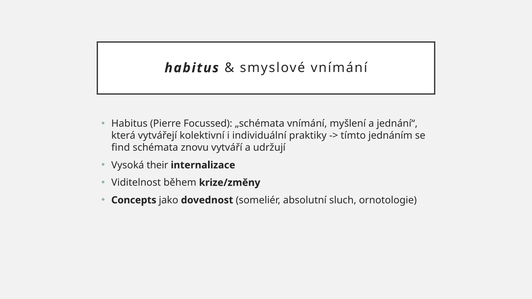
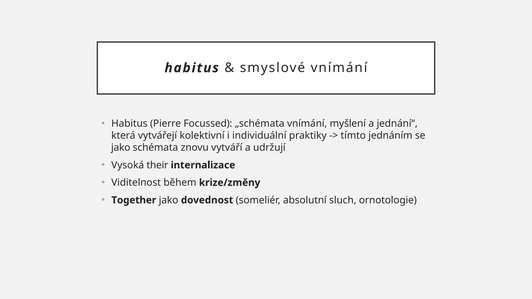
find at (121, 148): find -> jako
Concepts: Concepts -> Together
